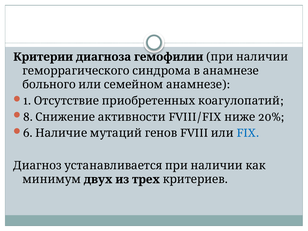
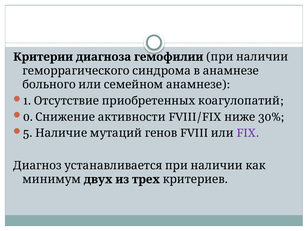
8: 8 -> 0
20%: 20% -> 30%
6: 6 -> 5
FIX colour: blue -> purple
